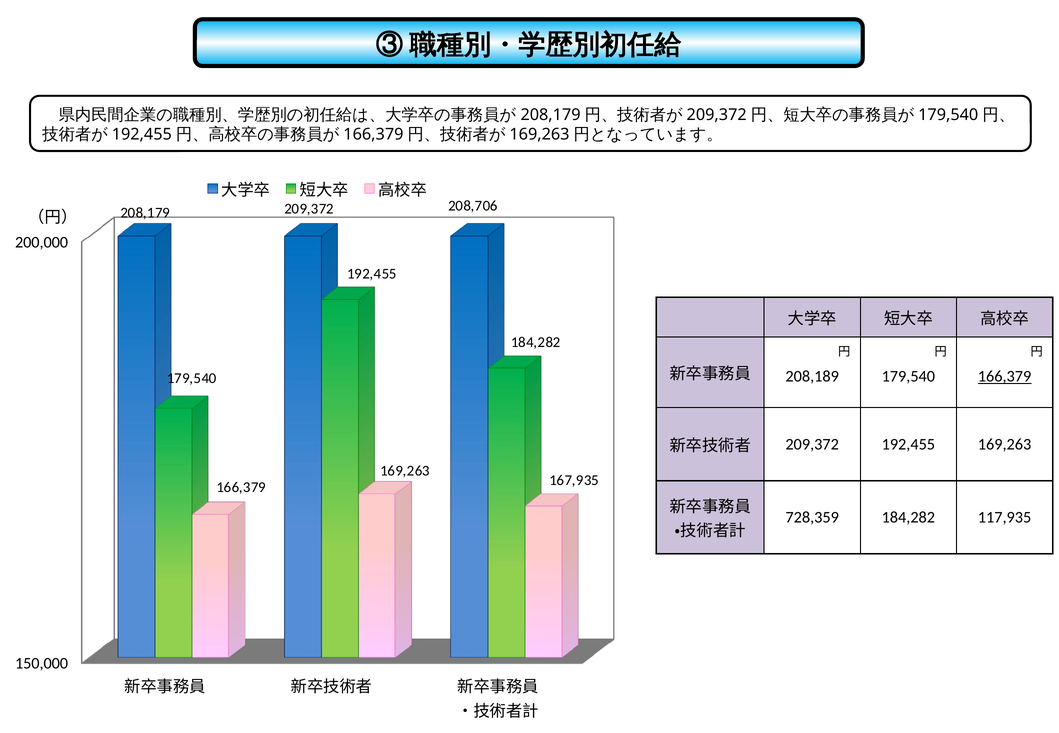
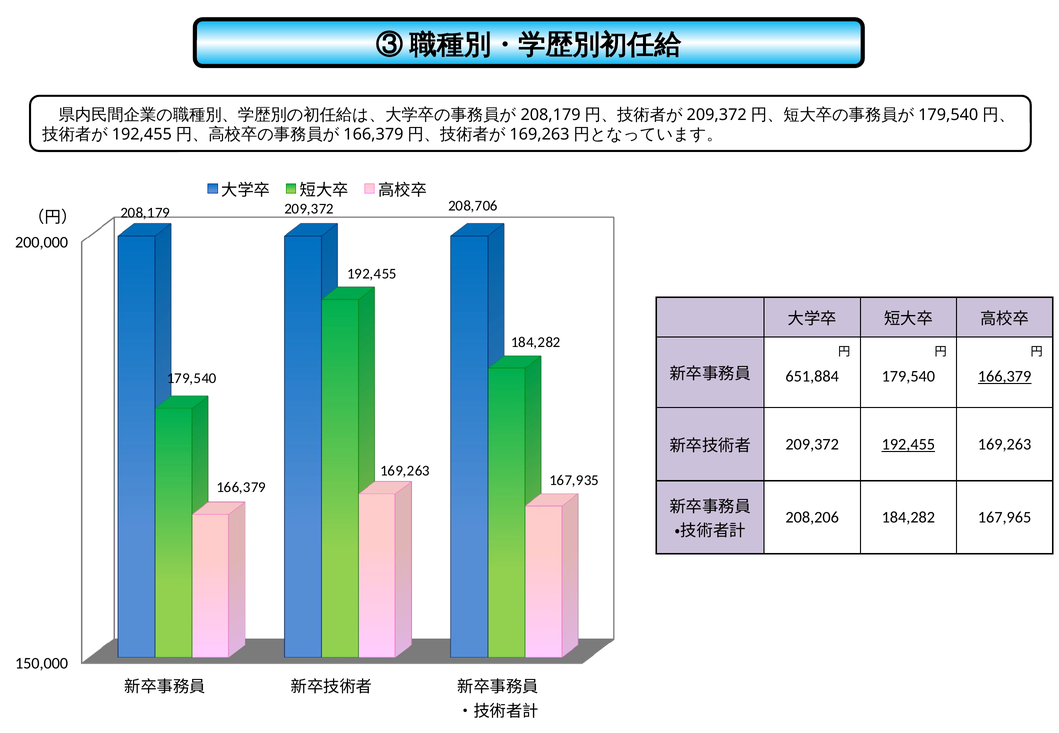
208,189: 208,189 -> 651,884
192,455 at (908, 444) underline: none -> present
728,359: 728,359 -> 208,206
117,935: 117,935 -> 167,965
